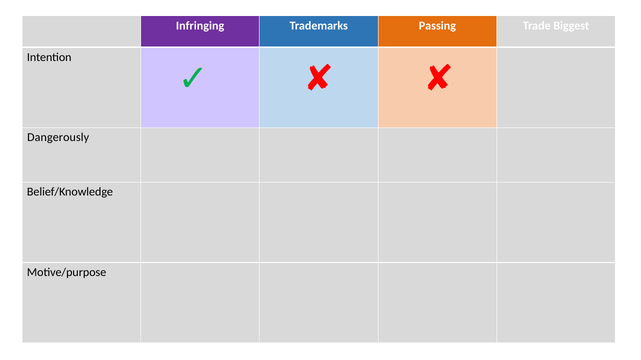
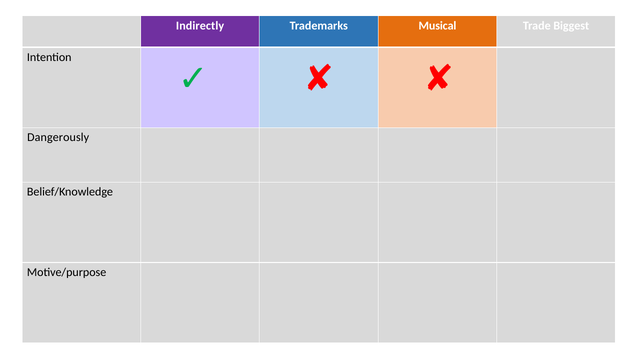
Infringing: Infringing -> Indirectly
Passing: Passing -> Musical
